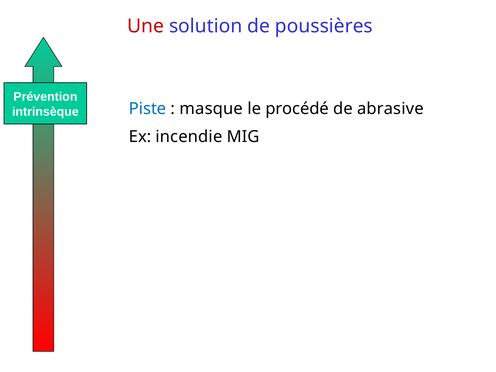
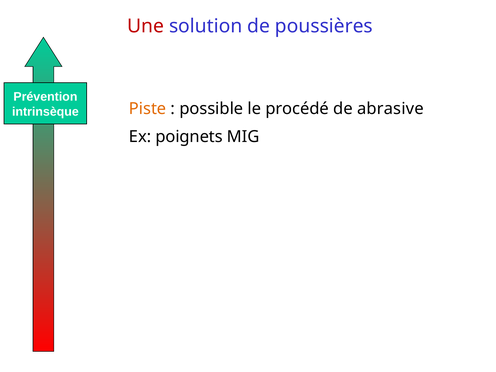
Piste colour: blue -> orange
masque: masque -> possible
incendie: incendie -> poignets
